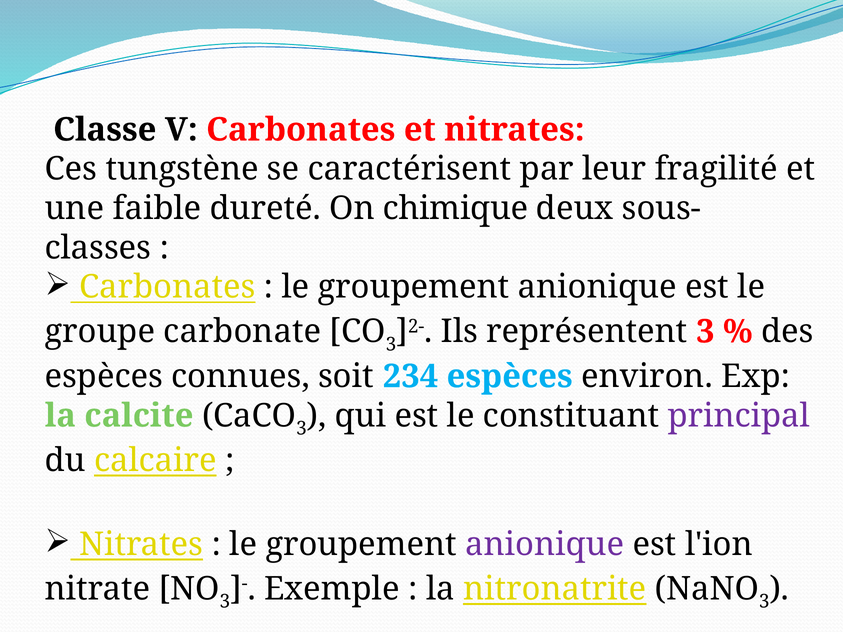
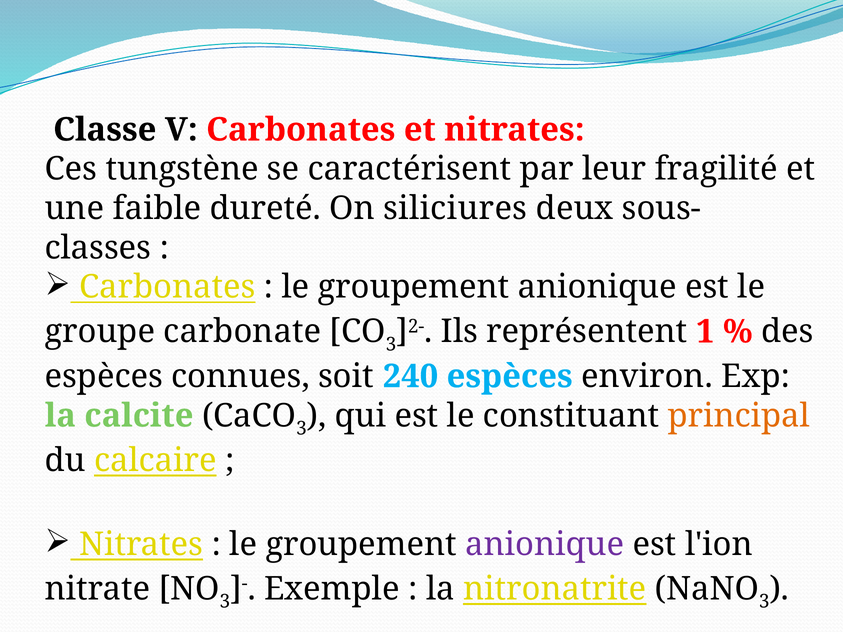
chimique: chimique -> siliciures
représentent 3: 3 -> 1
234: 234 -> 240
principal colour: purple -> orange
